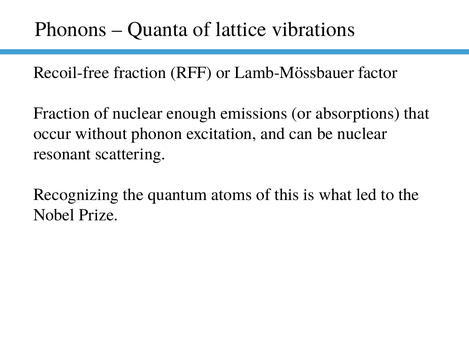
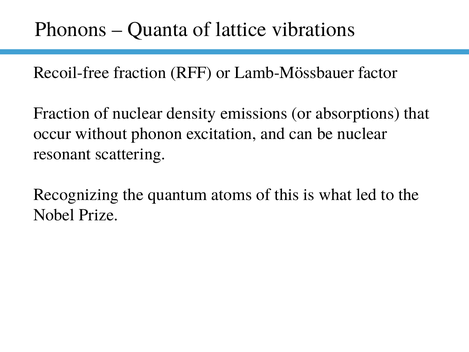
enough: enough -> density
